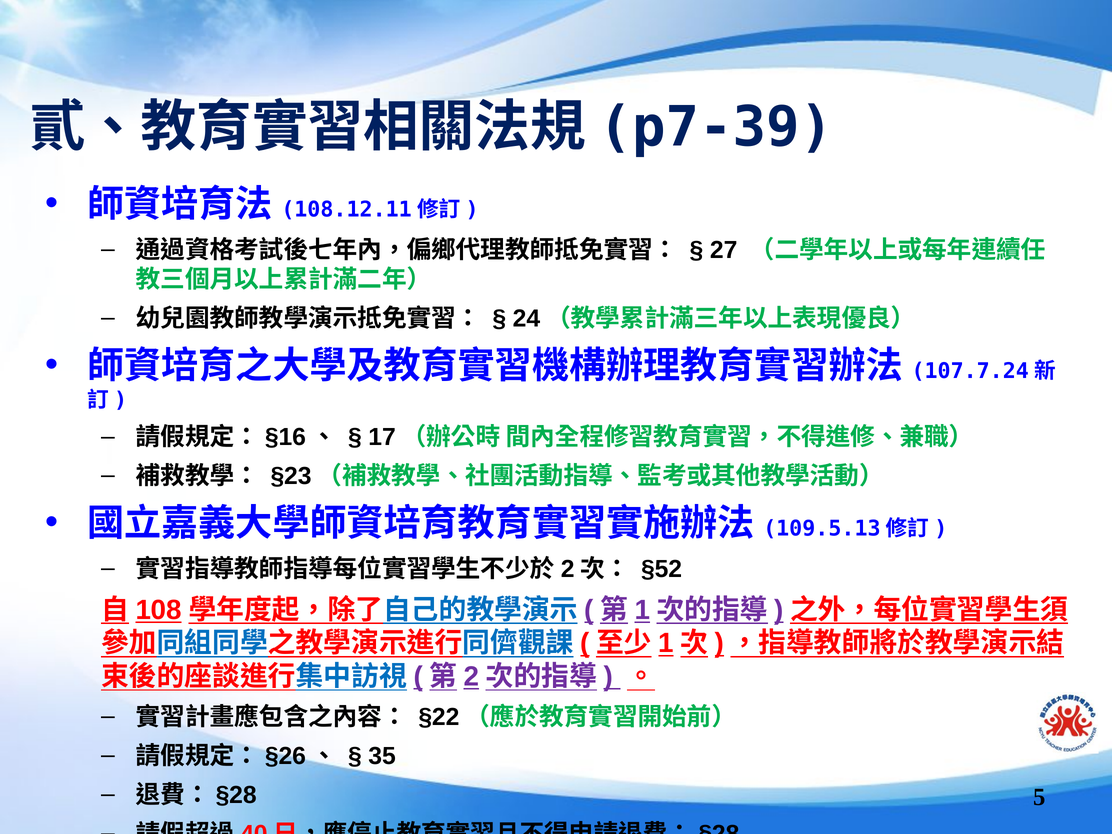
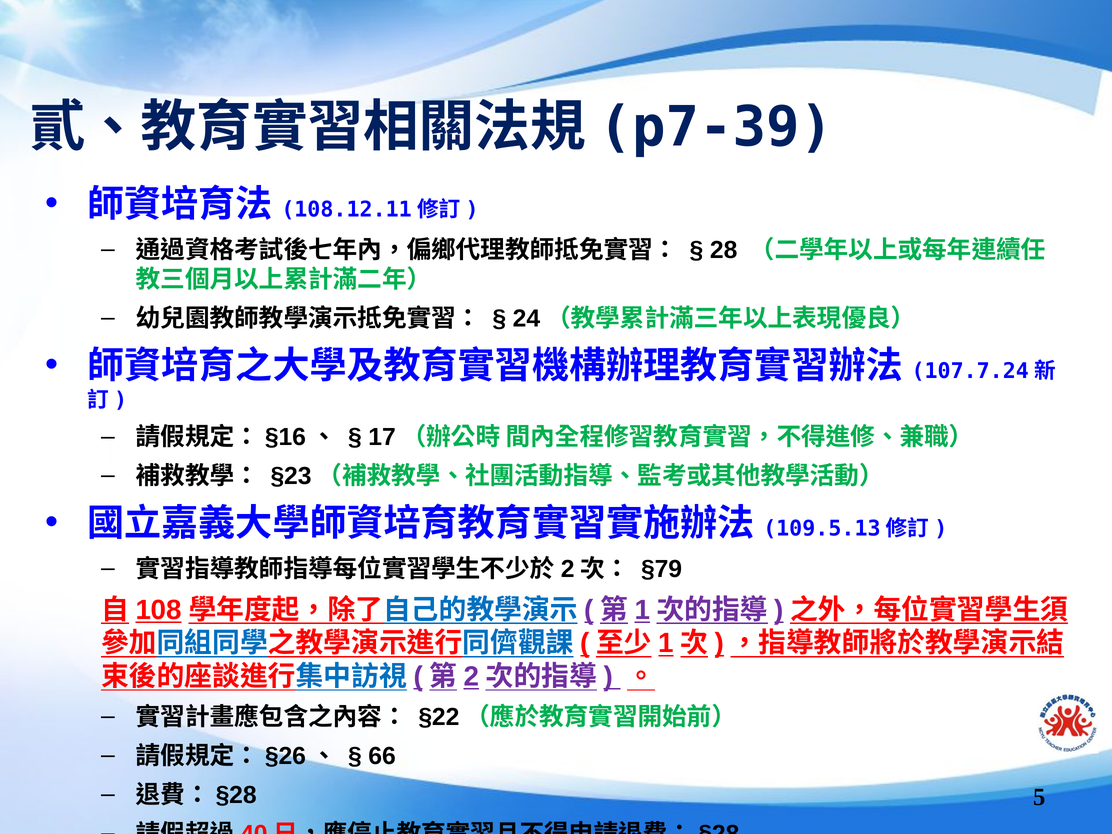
27: 27 -> 28
§52: §52 -> §79
35: 35 -> 66
